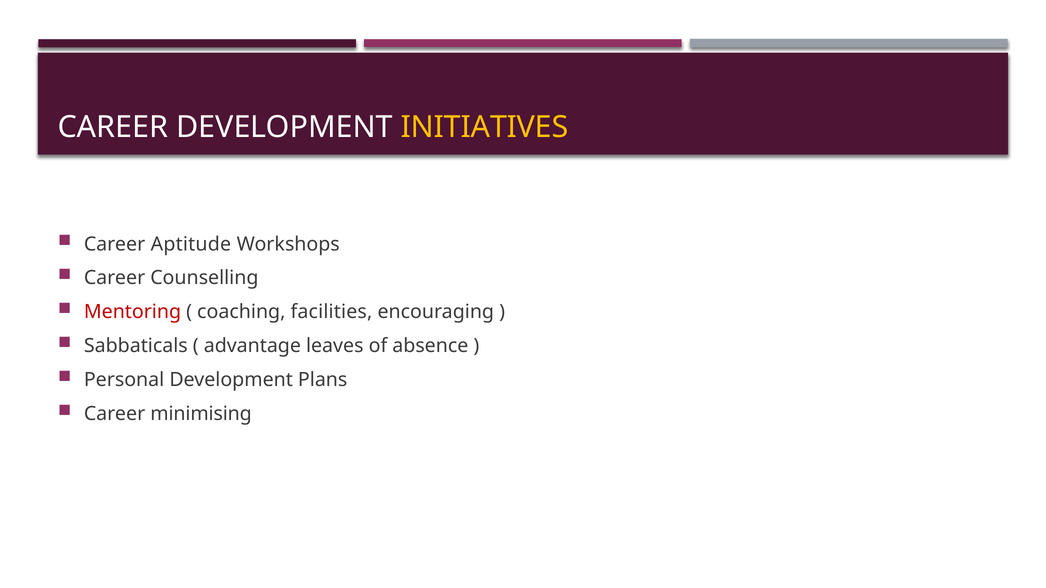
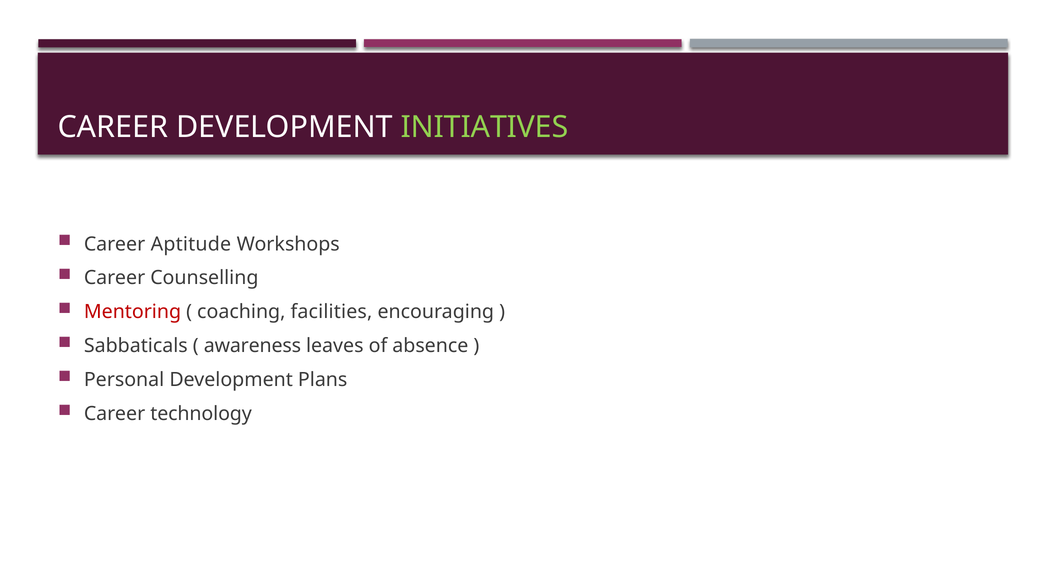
INITIATIVES colour: yellow -> light green
advantage: advantage -> awareness
minimising: minimising -> technology
